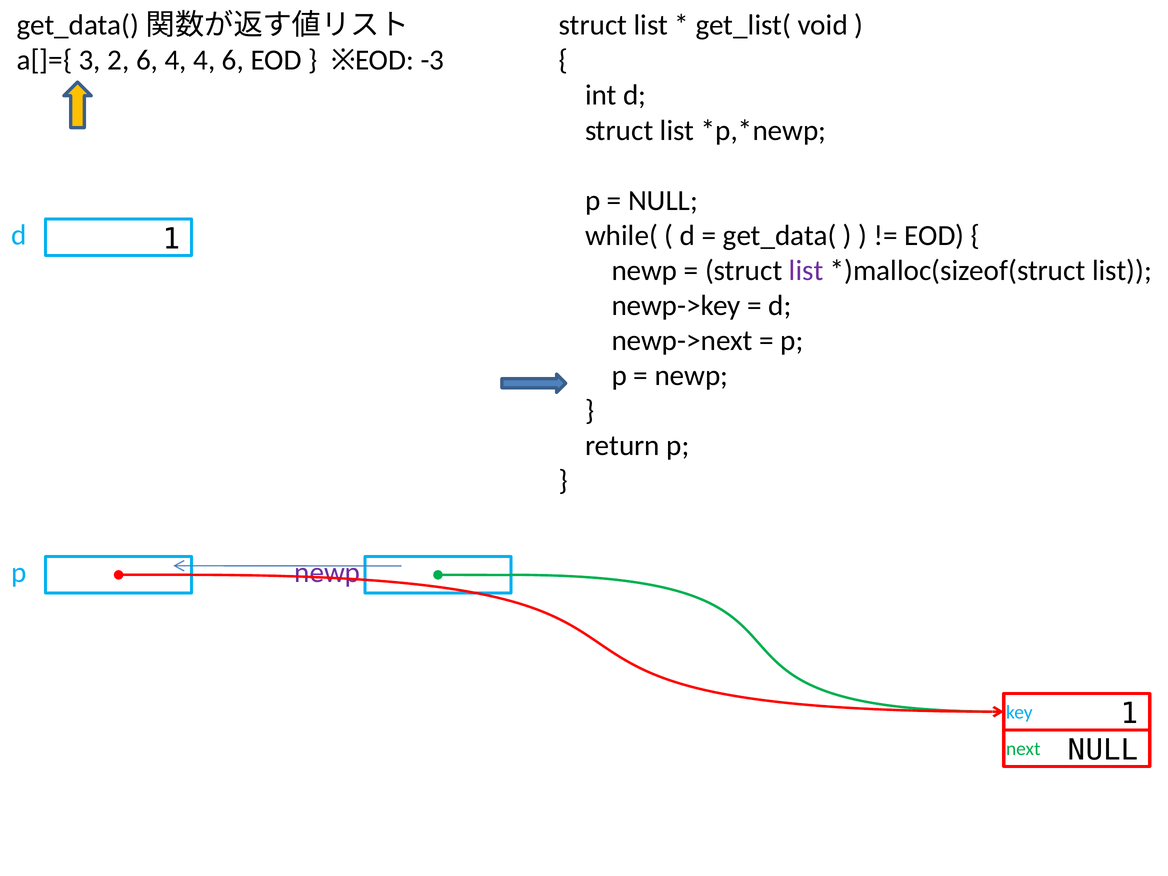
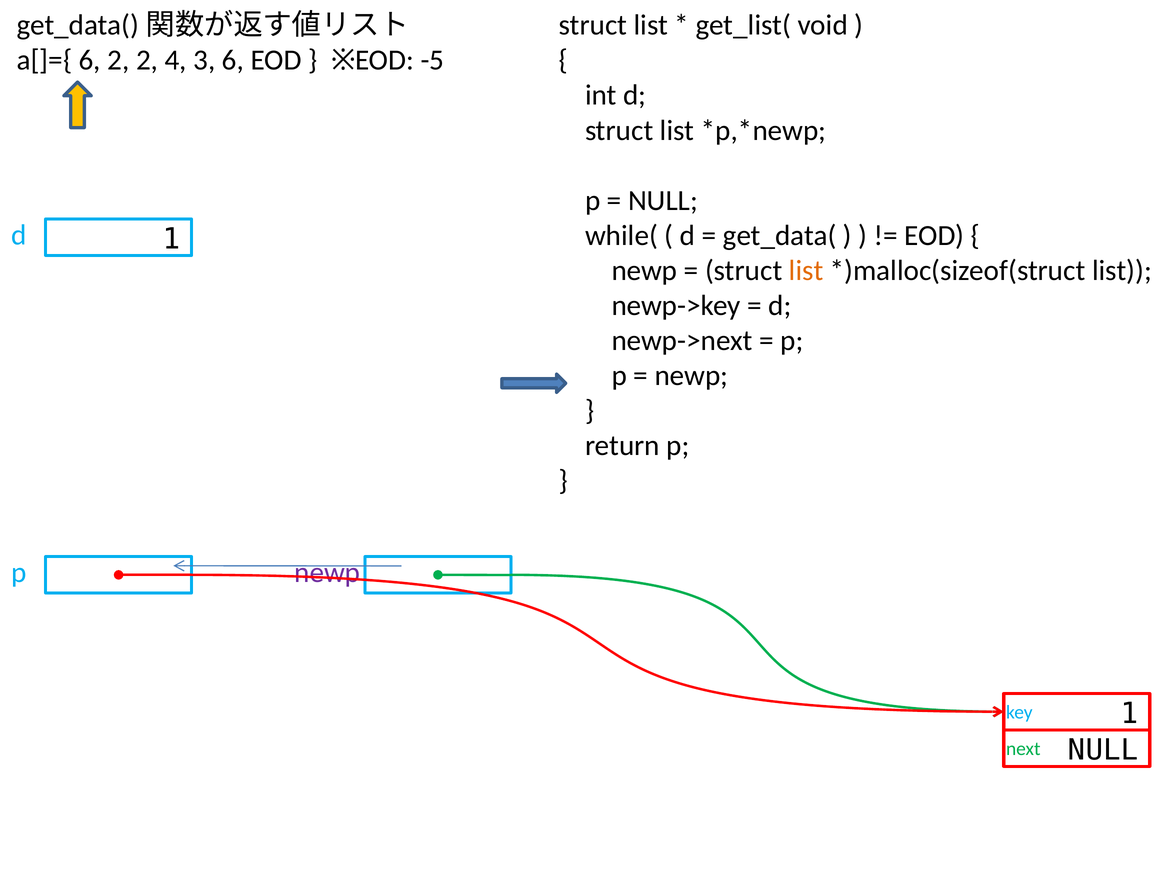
a[]={ 3: 3 -> 6
2 6: 6 -> 2
4 4: 4 -> 3
-3: -3 -> -5
list at (806, 271) colour: purple -> orange
